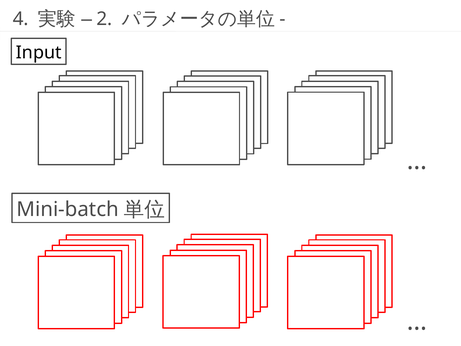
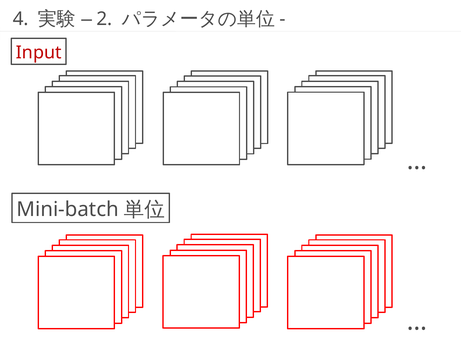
Input colour: black -> red
